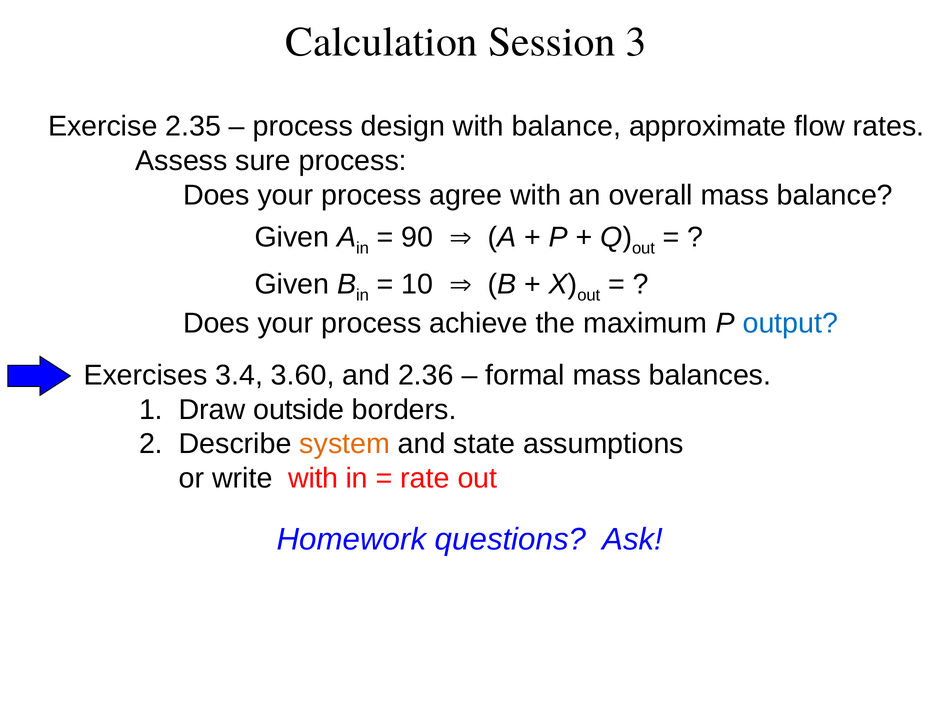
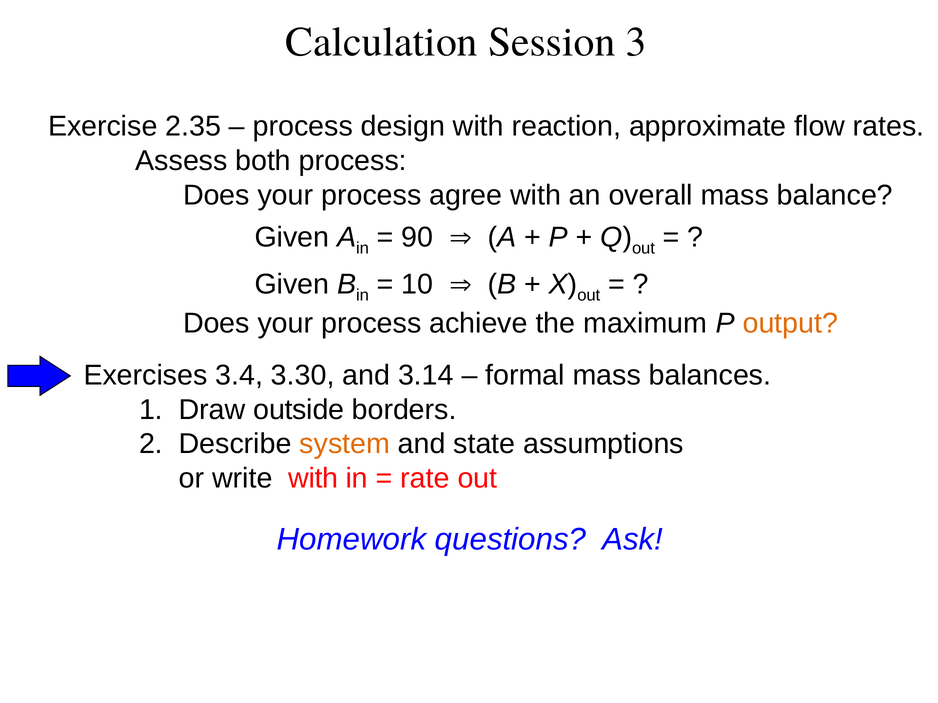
with balance: balance -> reaction
sure: sure -> both
output colour: blue -> orange
3.60: 3.60 -> 3.30
2.36: 2.36 -> 3.14
